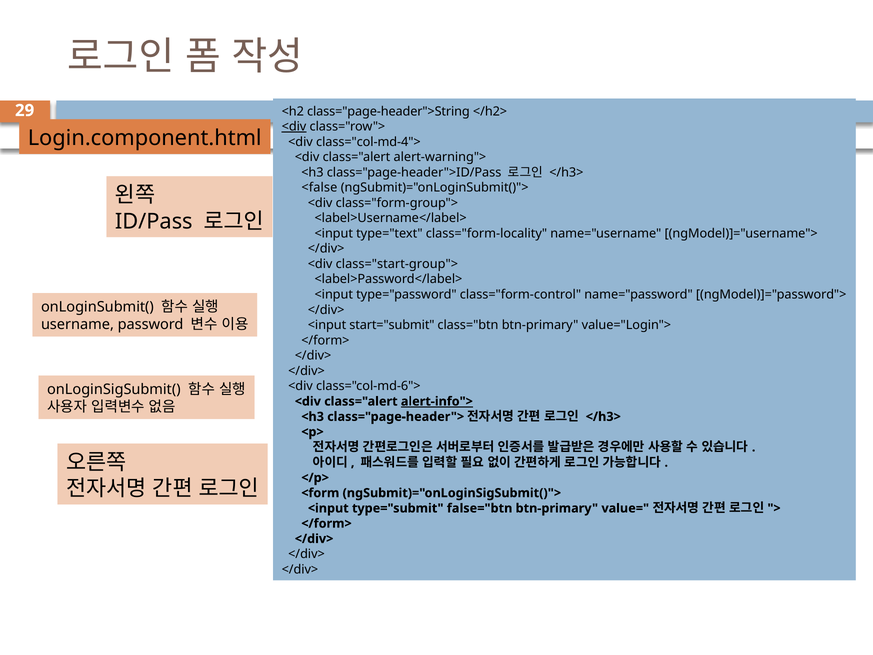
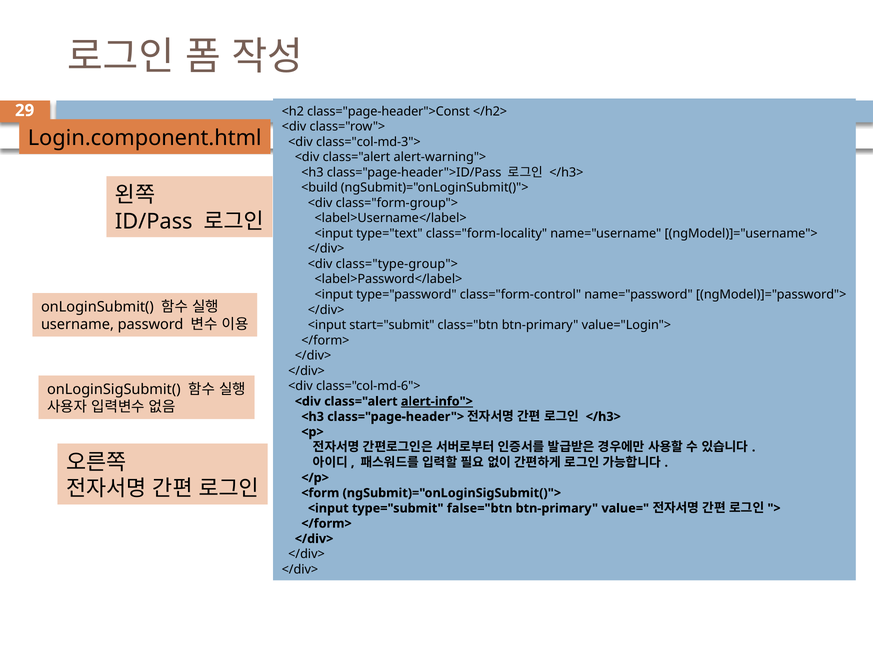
class="page-header">String: class="page-header">String -> class="page-header">Const
<div at (294, 127) underline: present -> none
class="col-md-4">: class="col-md-4"> -> class="col-md-3">
<false: <false -> <build
class="start-group">: class="start-group"> -> class="type-group">
